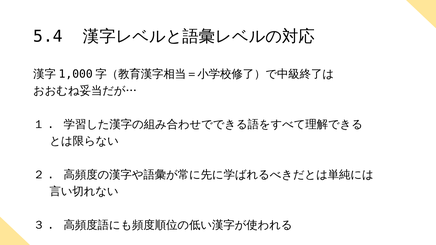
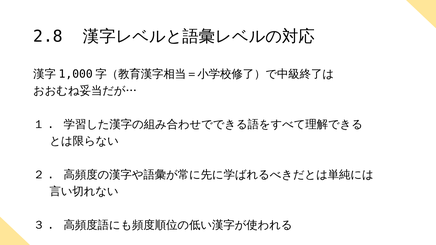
5.4: 5.4 -> 2.8
